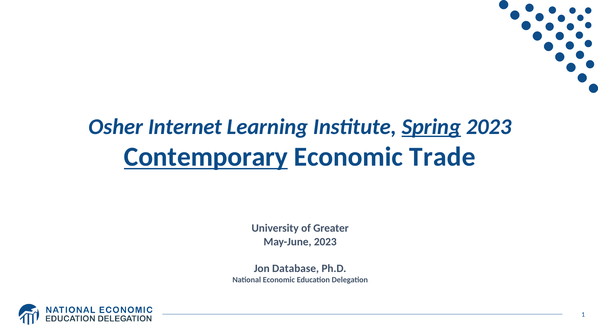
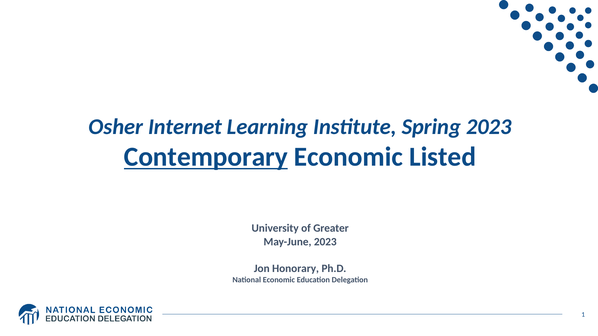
Spring underline: present -> none
Trade: Trade -> Listed
Database: Database -> Honorary
